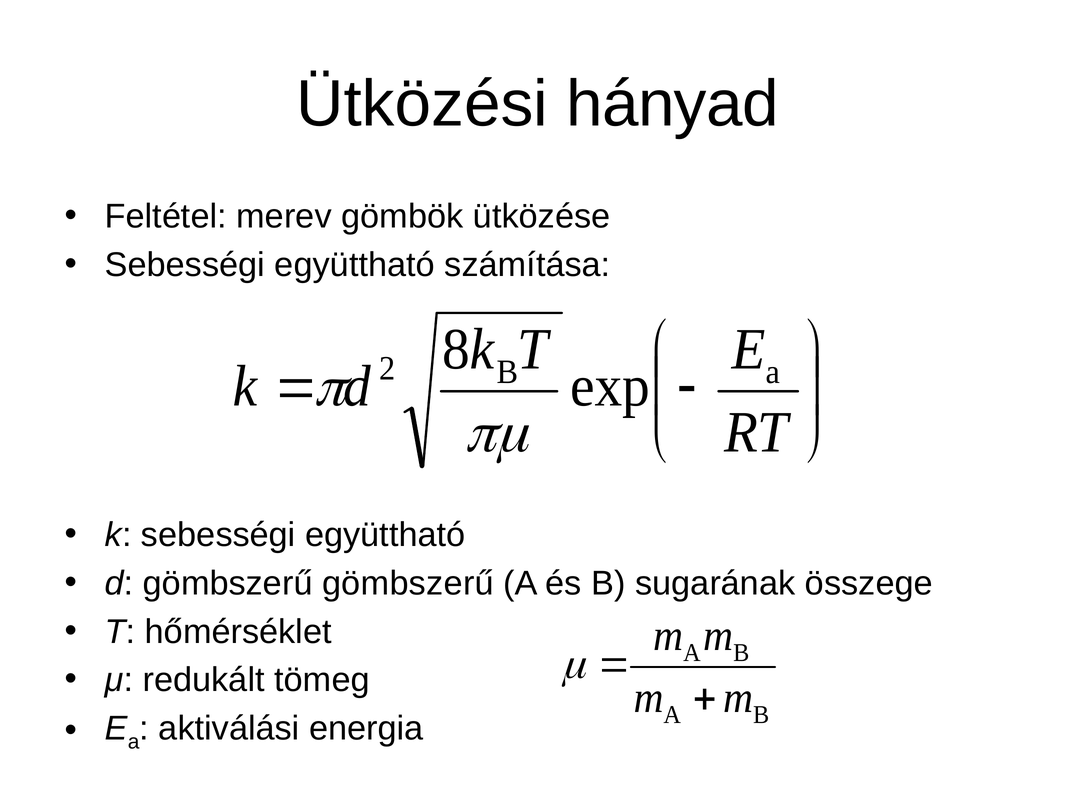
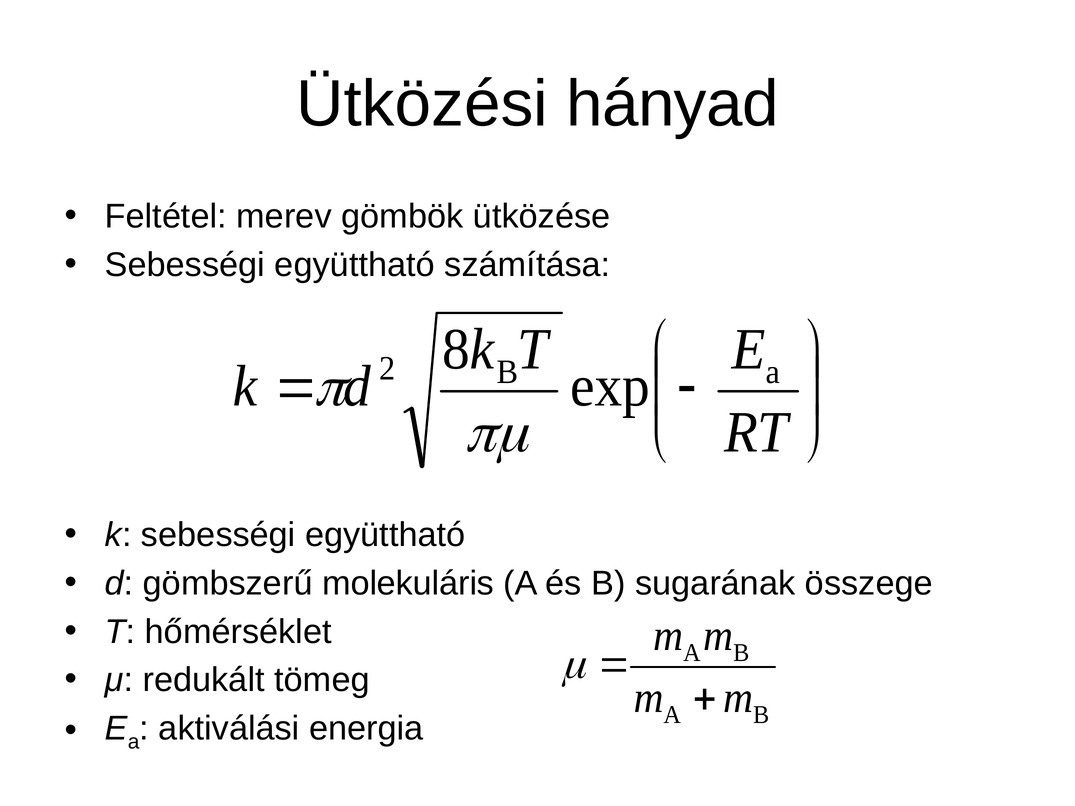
gömbszerű gömbszerű: gömbszerű -> molekuláris
